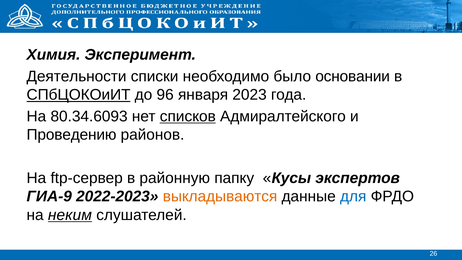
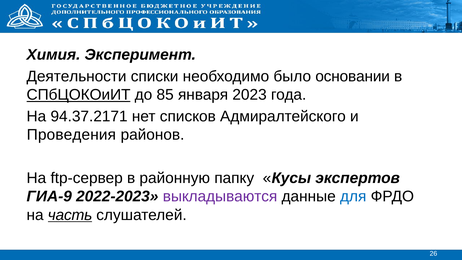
96: 96 -> 85
80.34.6093: 80.34.6093 -> 94.37.2171
списков underline: present -> none
Проведению: Проведению -> Проведения
выкладываются colour: orange -> purple
неким: неким -> часть
